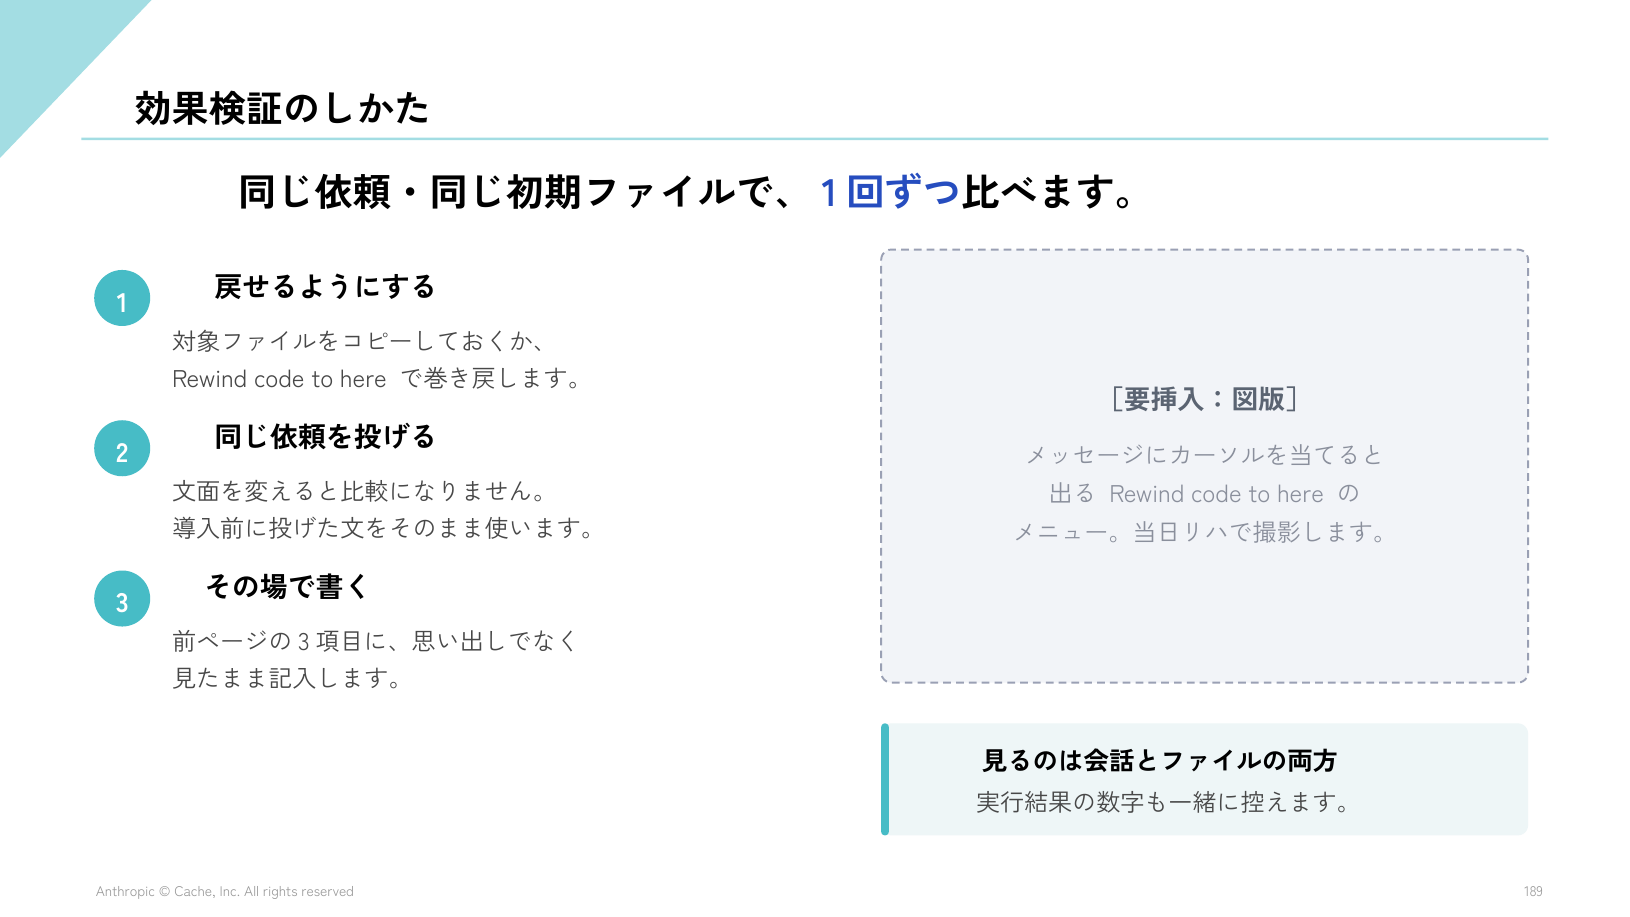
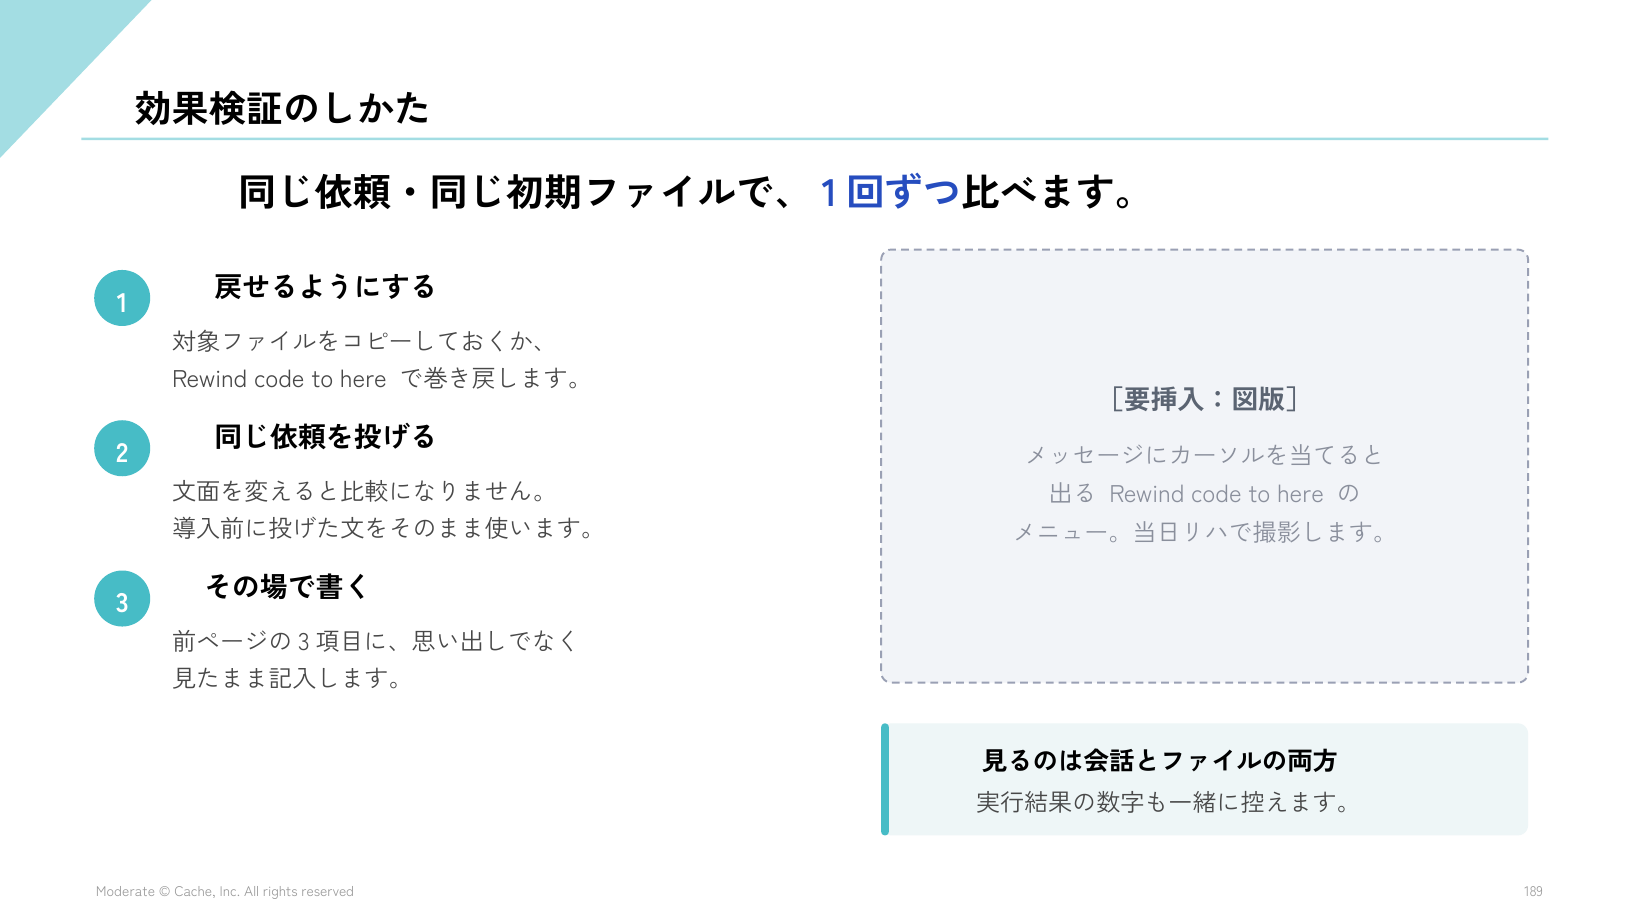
Anthropic: Anthropic -> Moderate
